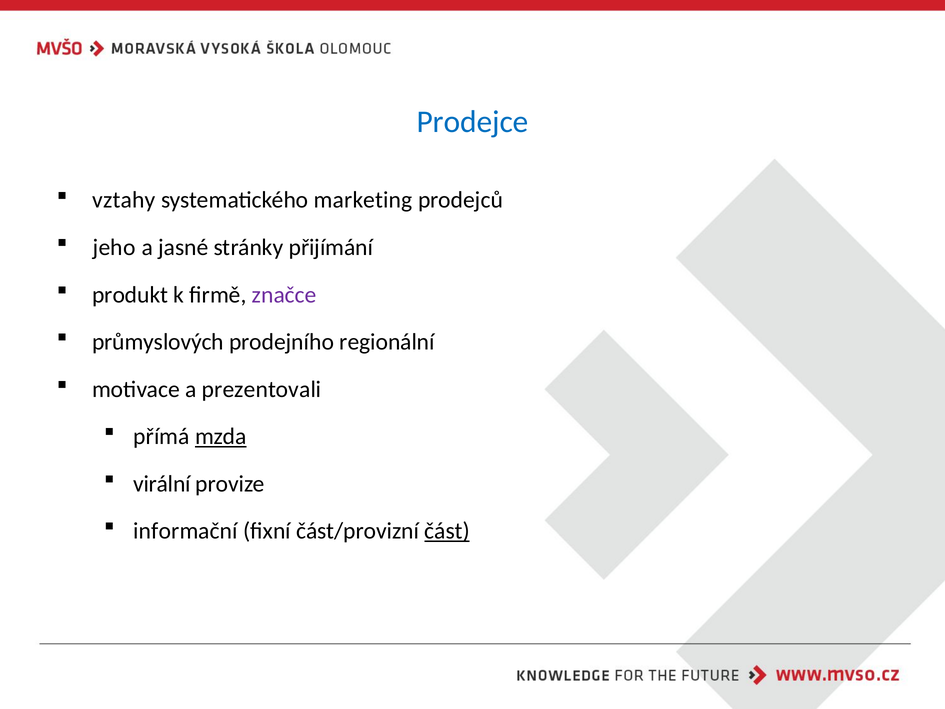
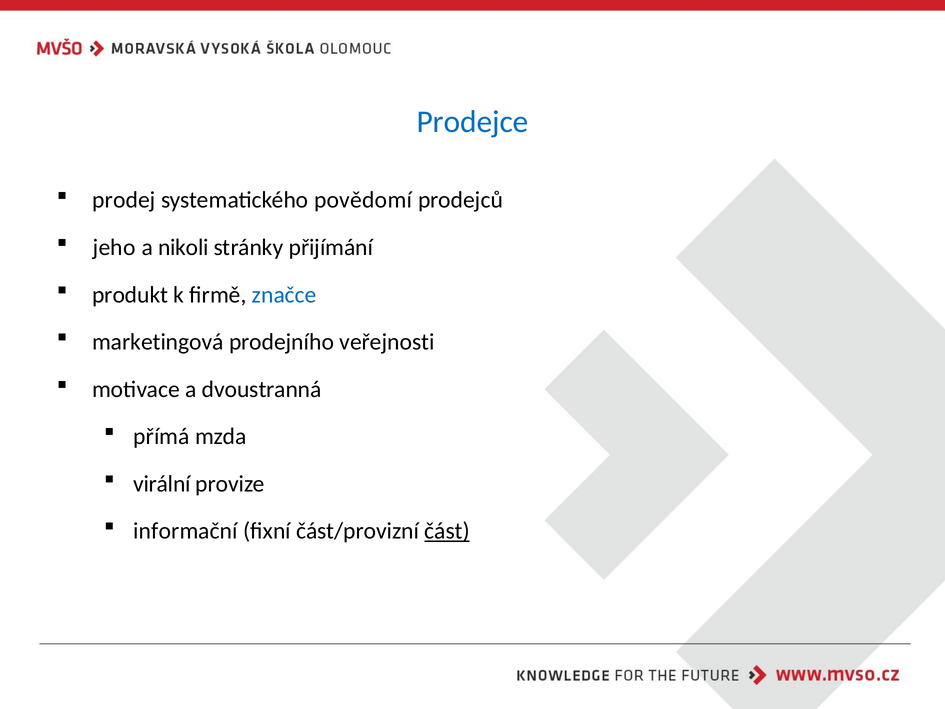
vztahy: vztahy -> prodej
marketing: marketing -> povědomí
jasné: jasné -> nikoli
značce colour: purple -> blue
průmyslových: průmyslových -> marketingová
regionální: regionální -> veřejnosti
prezentovali: prezentovali -> dvoustranná
mzda underline: present -> none
